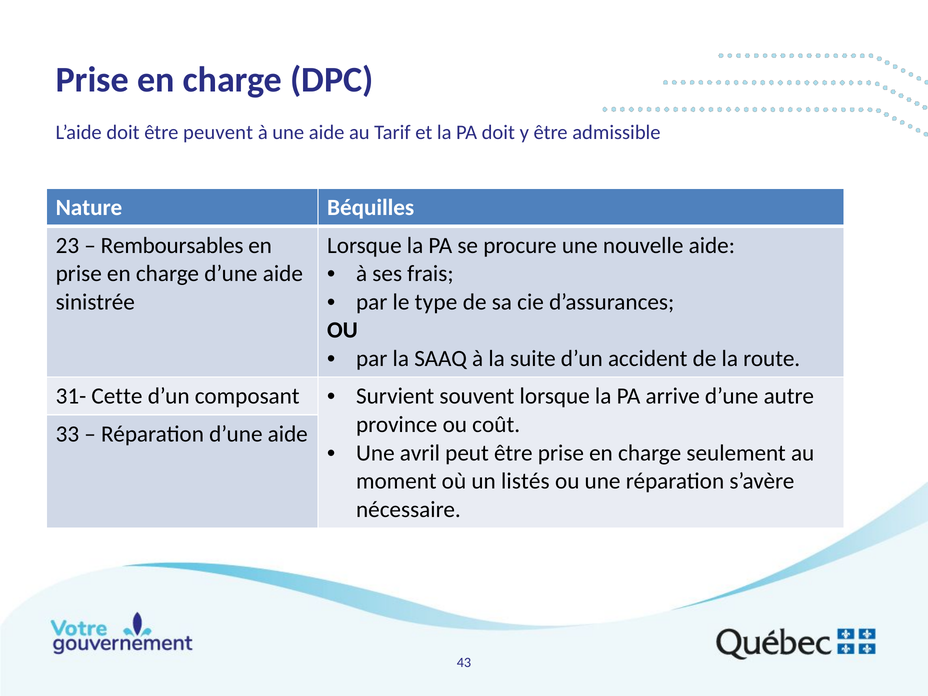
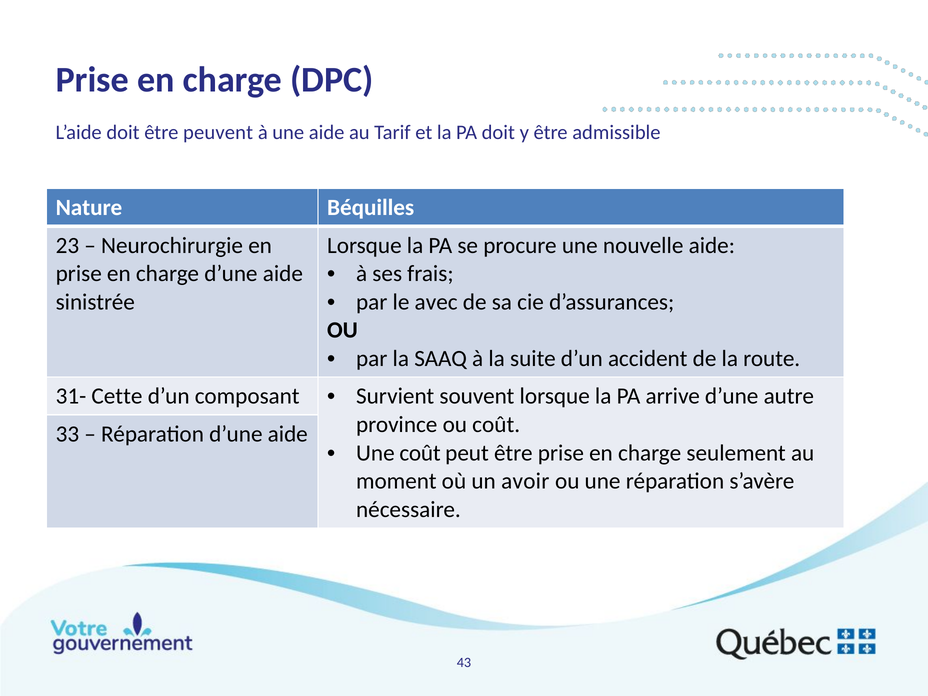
Remboursables: Remboursables -> Neurochirurgie
type: type -> avec
Une avril: avril -> coût
listés: listés -> avoir
